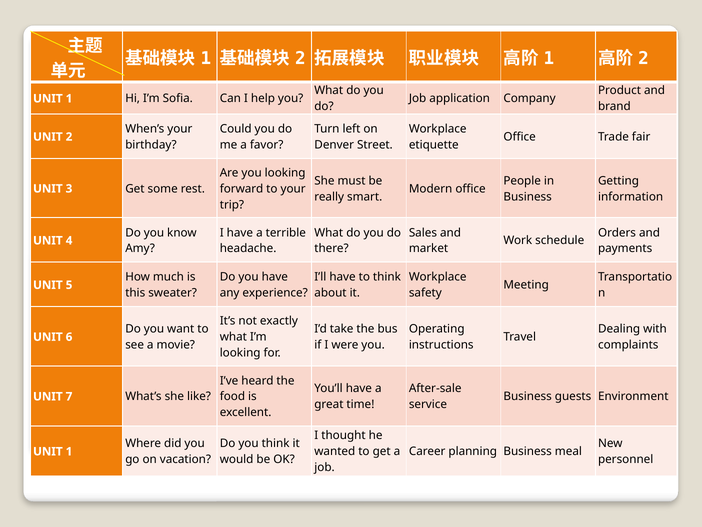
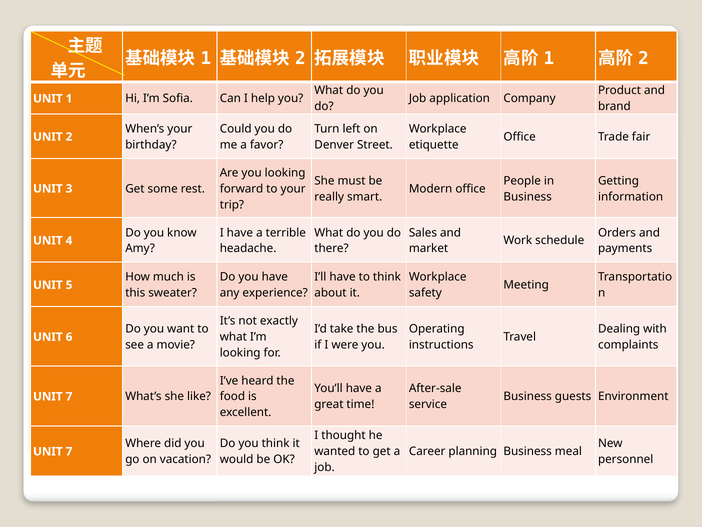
1 at (69, 451): 1 -> 7
